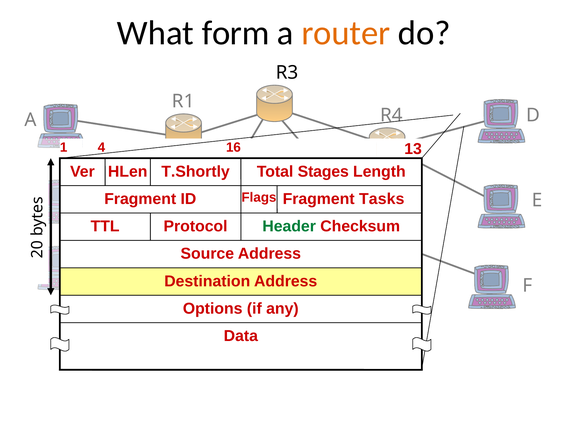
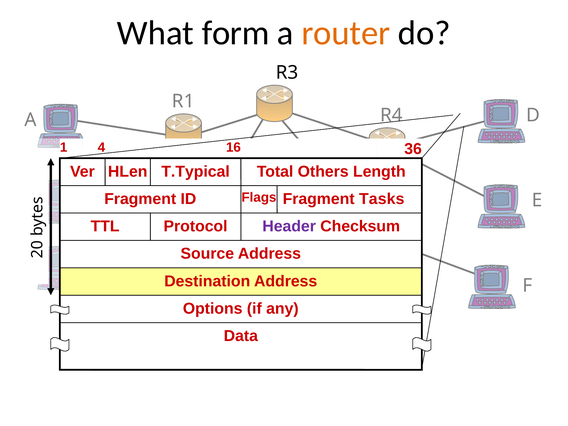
13: 13 -> 36
T.Shortly: T.Shortly -> T.Typical
Stages: Stages -> Others
Header colour: green -> purple
